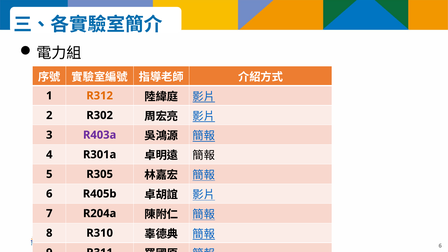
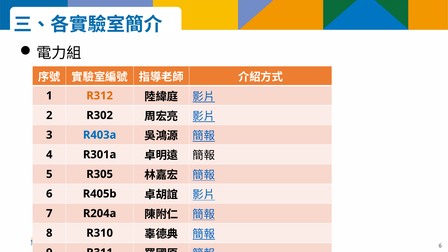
R403a colour: purple -> blue
